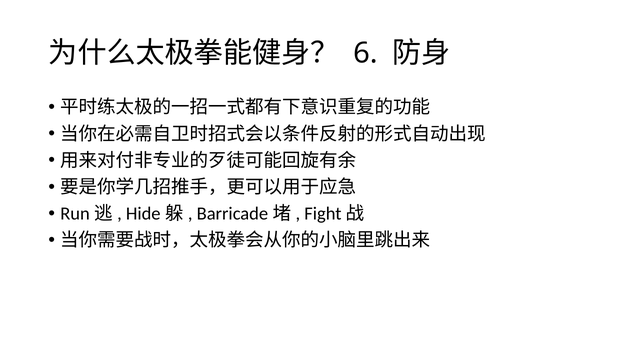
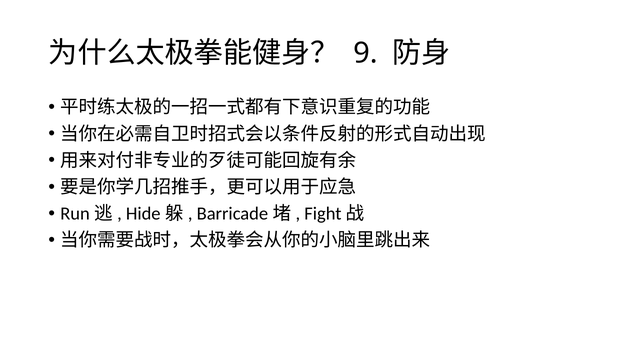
6: 6 -> 9
